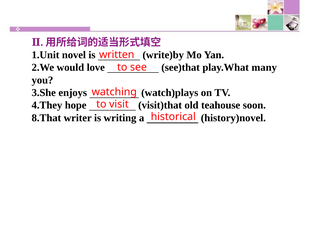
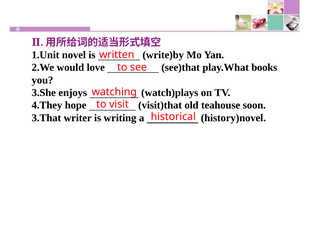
many: many -> books
8.That: 8.That -> 3.That
